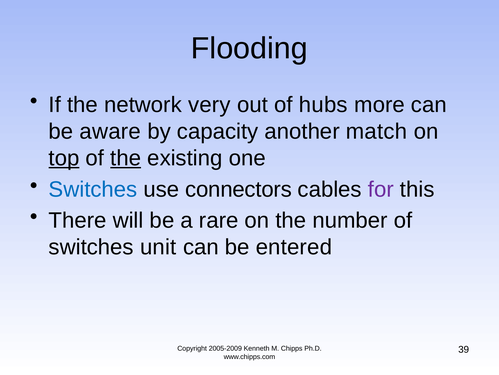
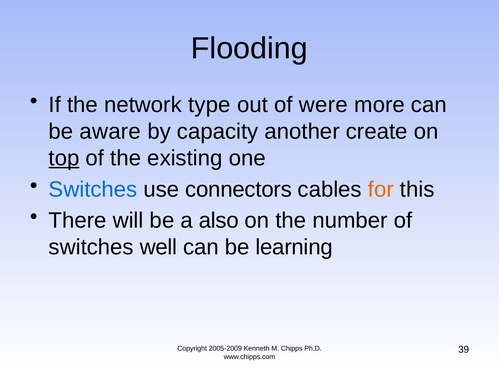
very: very -> type
hubs: hubs -> were
match: match -> create
the at (126, 158) underline: present -> none
for colour: purple -> orange
rare: rare -> also
unit: unit -> well
entered: entered -> learning
